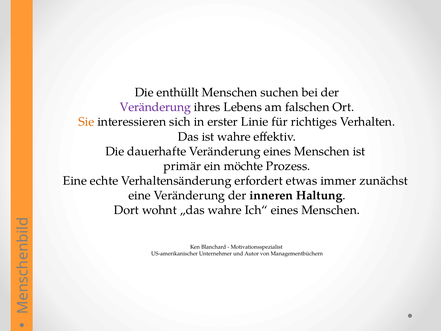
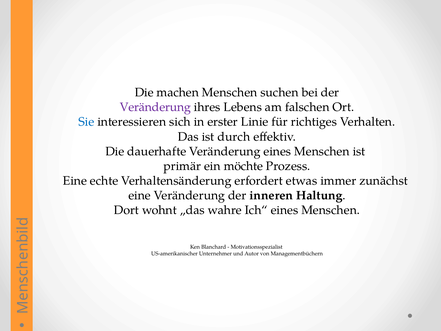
enthüllt: enthüllt -> machen
Sie colour: orange -> blue
ist wahre: wahre -> durch
